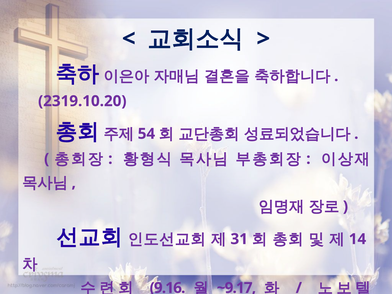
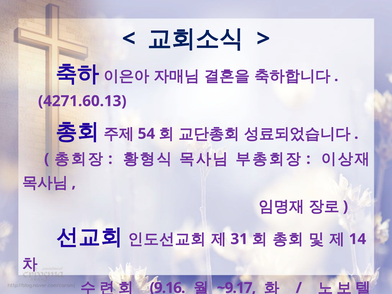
2319.10.20: 2319.10.20 -> 4271.60.13
